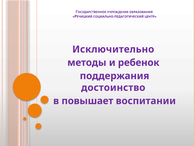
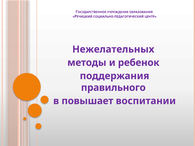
Исключительно: Исключительно -> Нежелательных
достоинство: достоинство -> правильного
